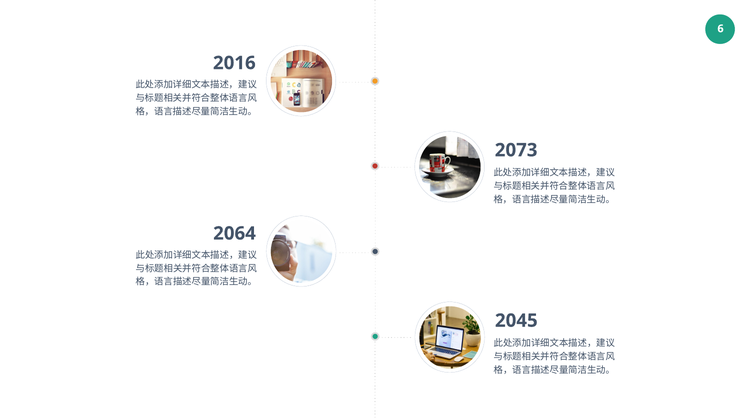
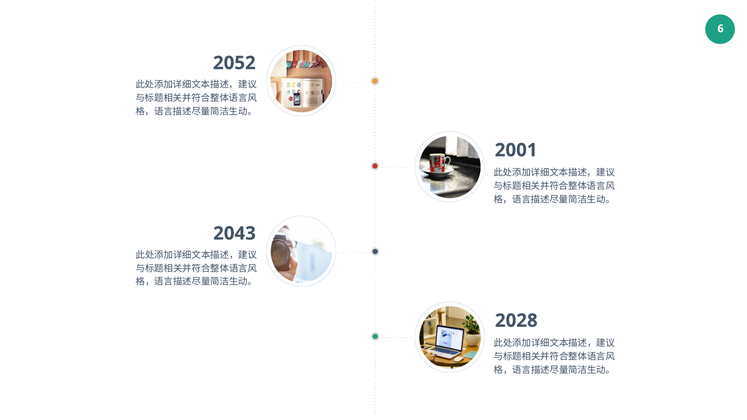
2016: 2016 -> 2052
2073: 2073 -> 2001
2064: 2064 -> 2043
2045: 2045 -> 2028
